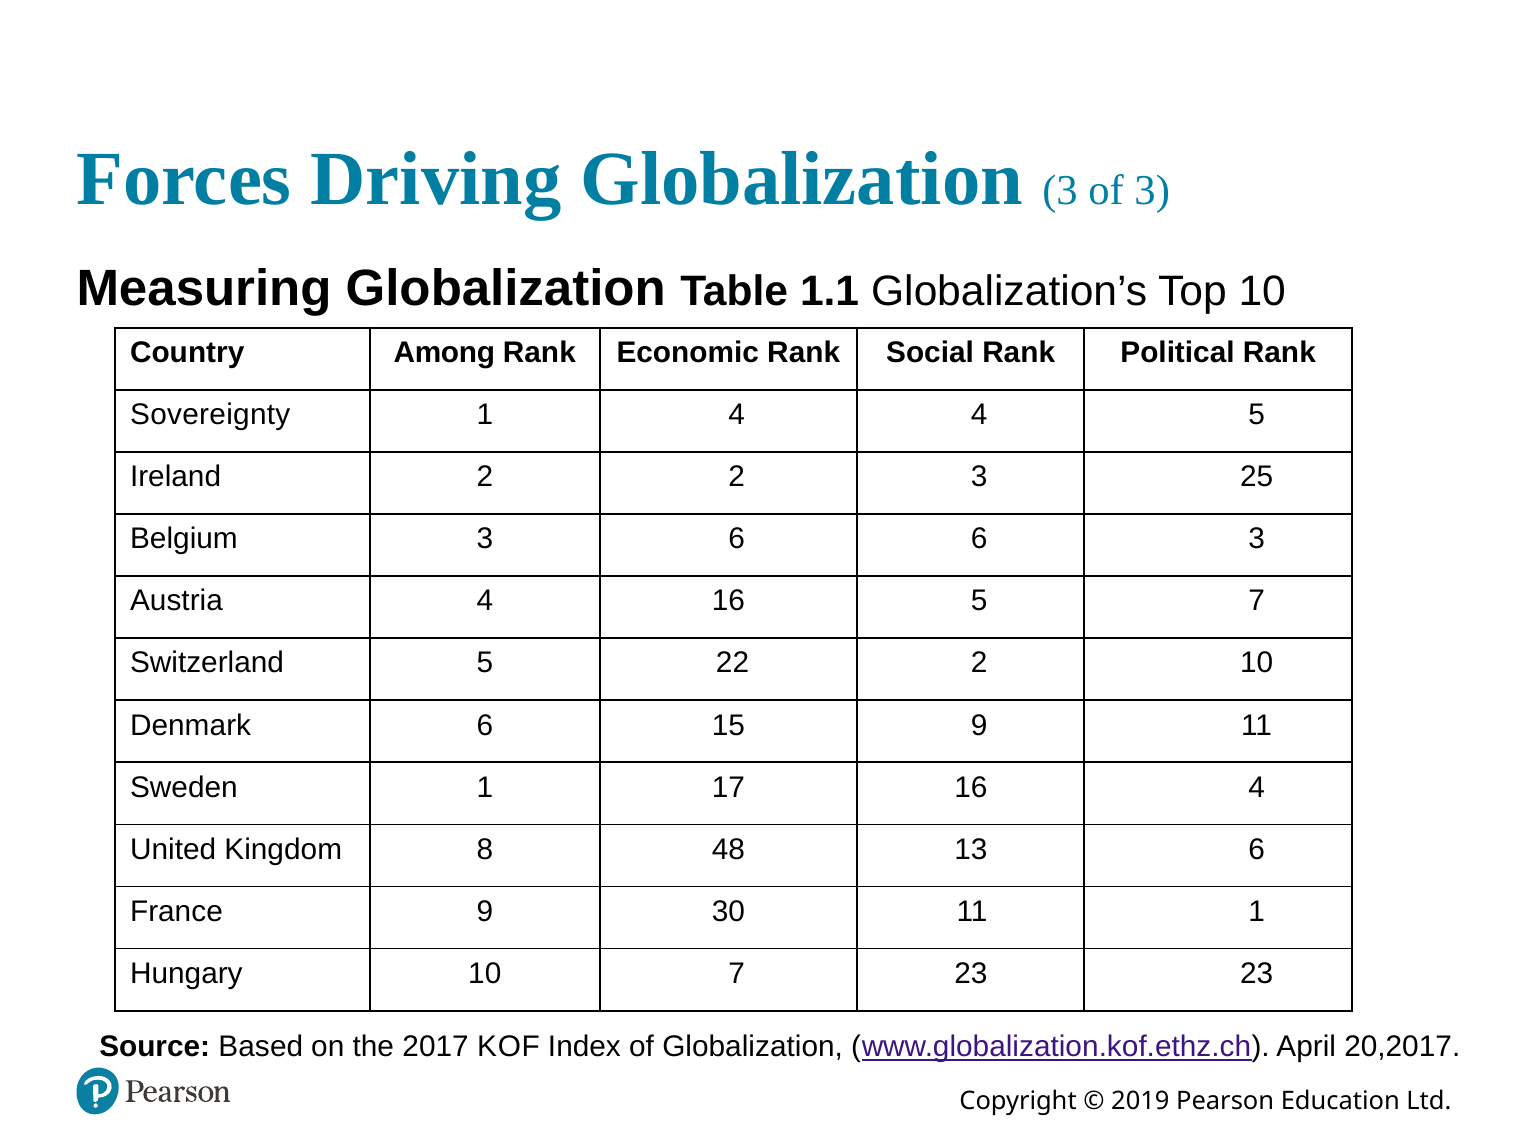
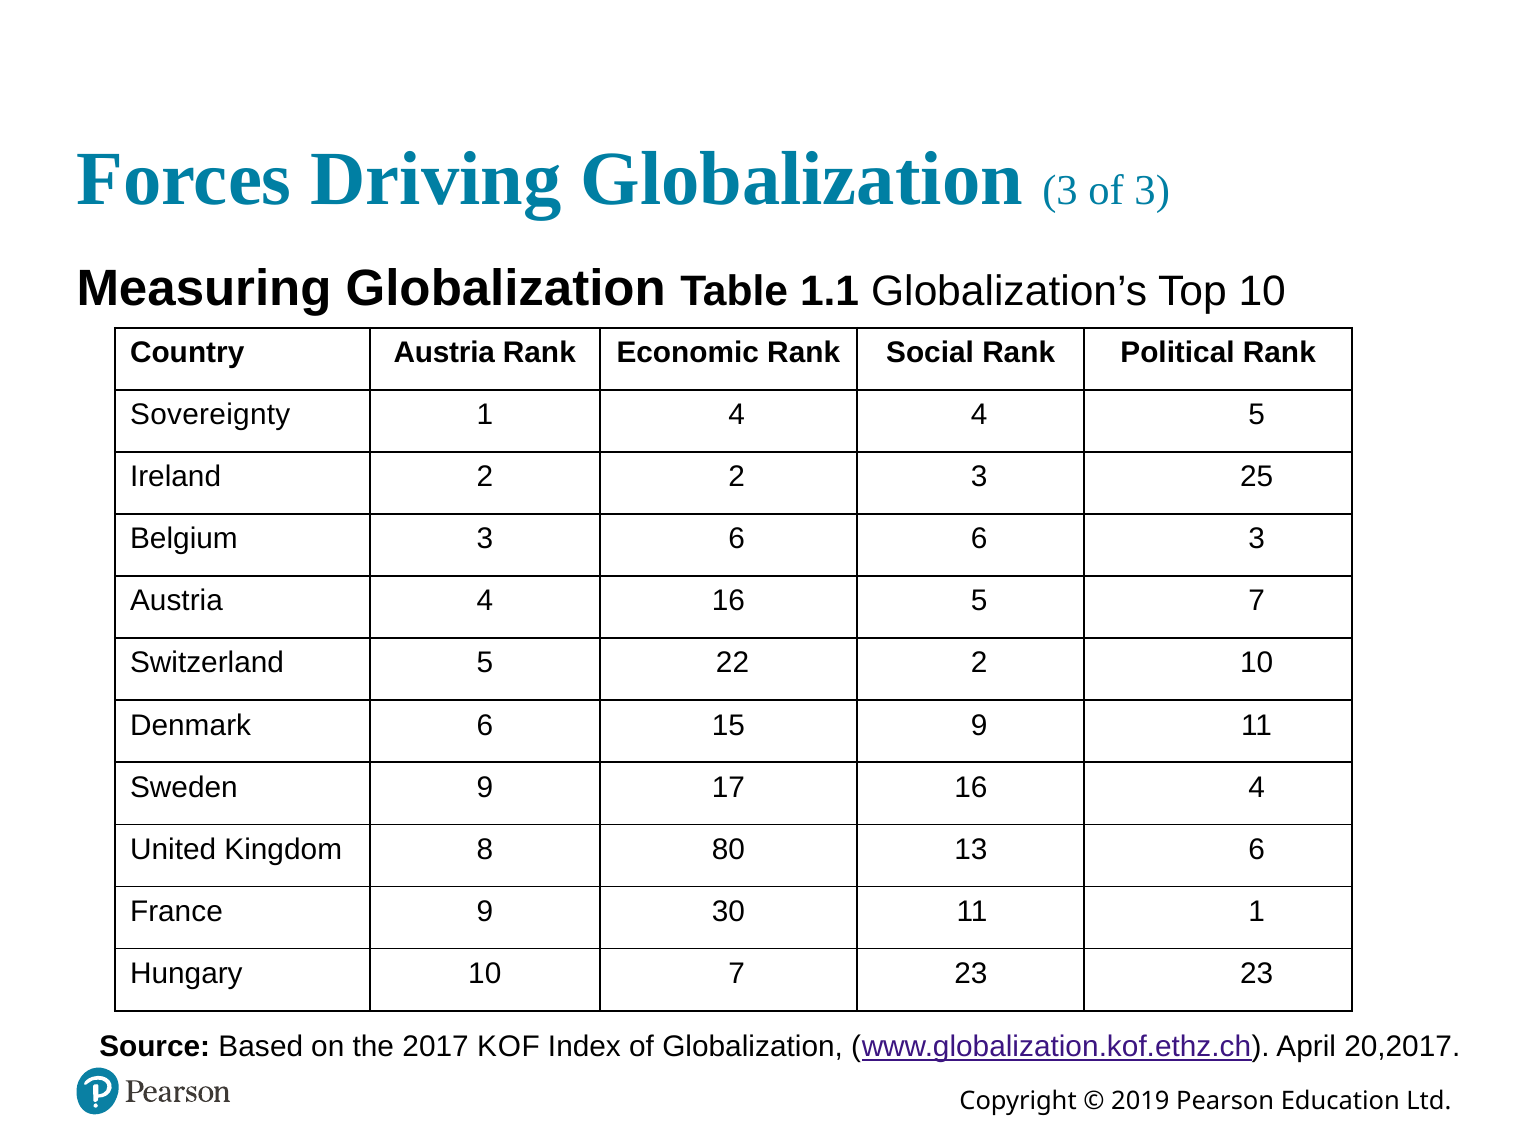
Country Among: Among -> Austria
Sweden 1: 1 -> 9
48: 48 -> 80
